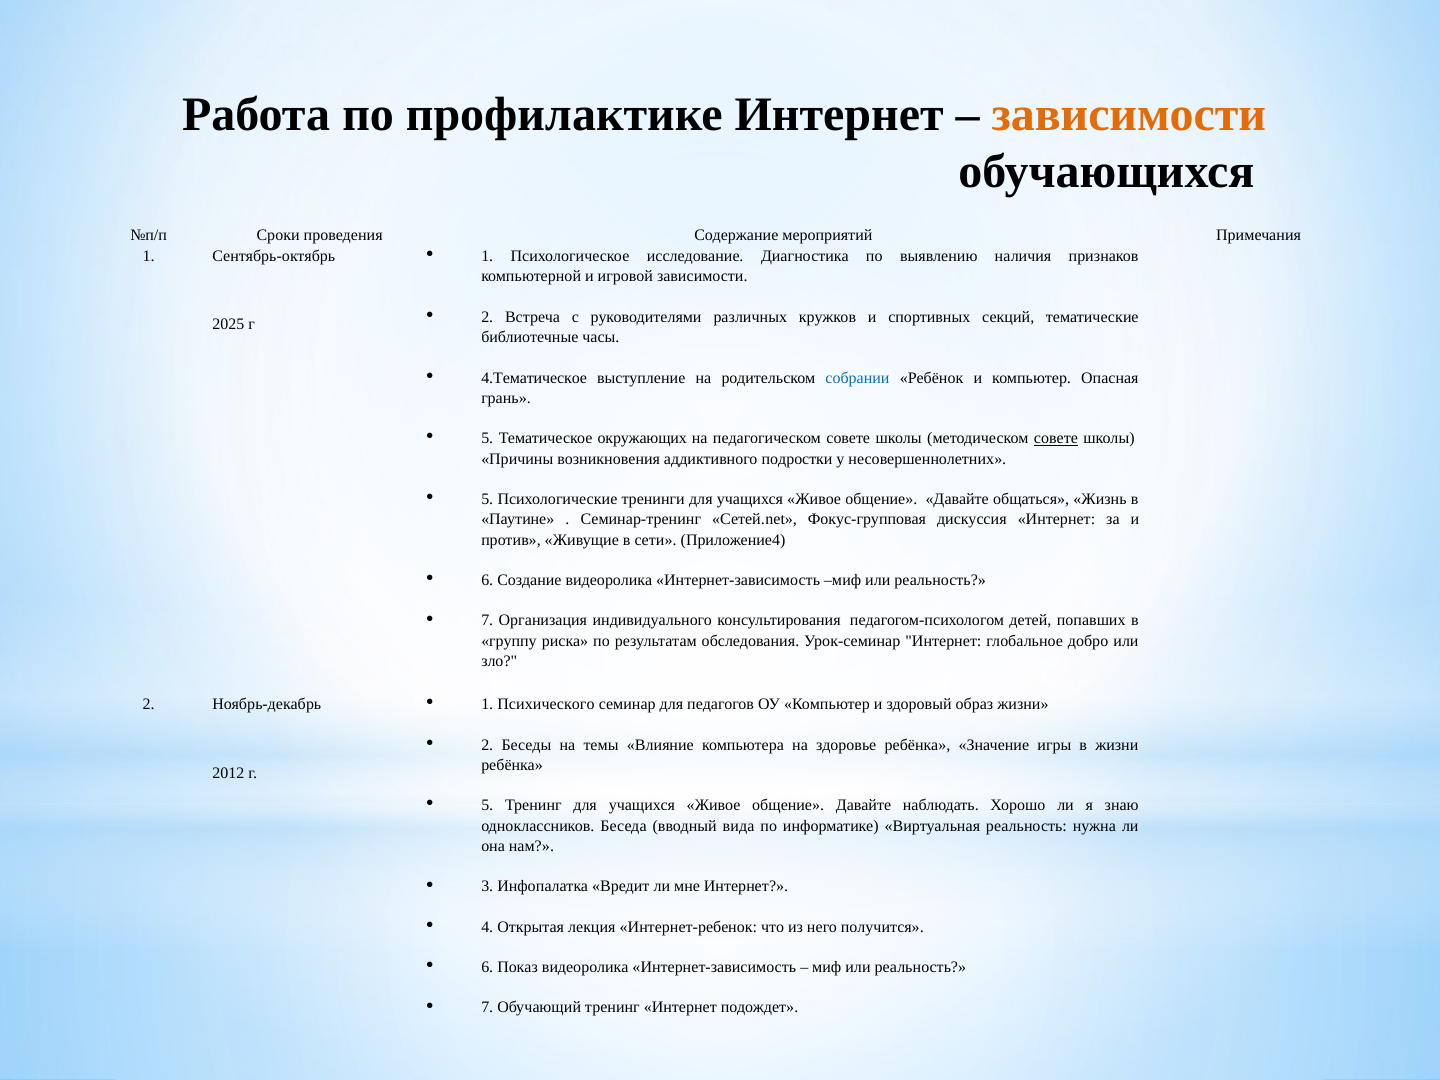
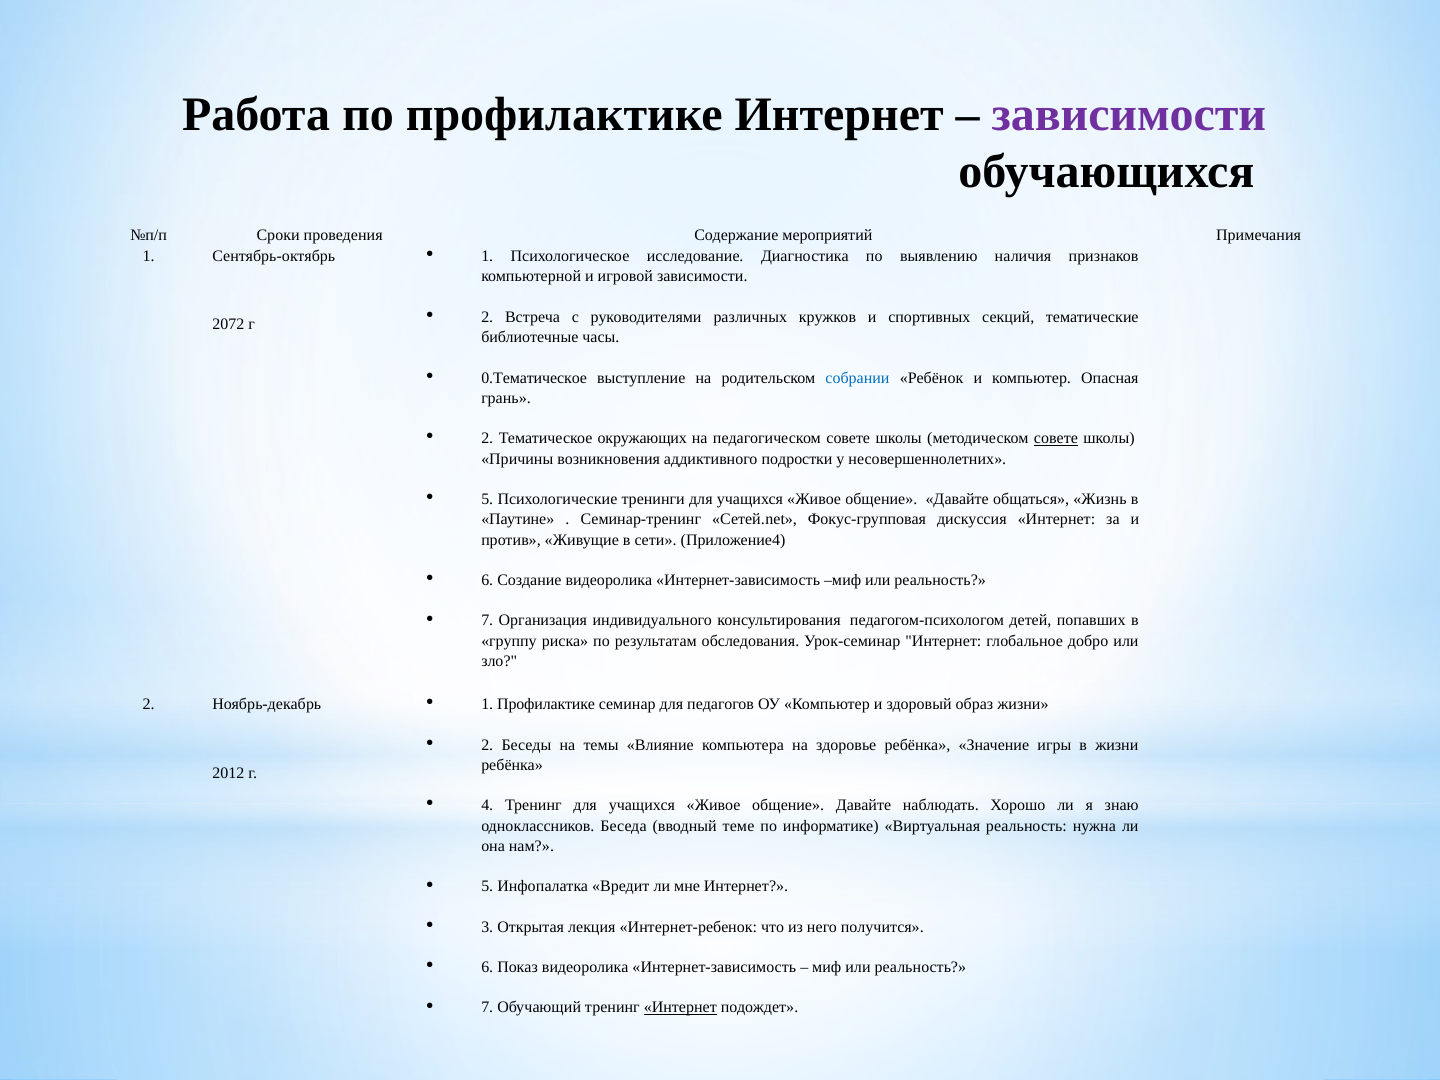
зависимости at (1129, 114) colour: orange -> purple
2025: 2025 -> 2072
4.Тематическое: 4.Тематическое -> 0.Тематическое
5 at (487, 438): 5 -> 2
1 Психического: Психического -> Профилактике
5 at (487, 806): 5 -> 4
вида: вида -> теме
3 at (487, 887): 3 -> 5
4: 4 -> 3
Интернет at (680, 1008) underline: none -> present
